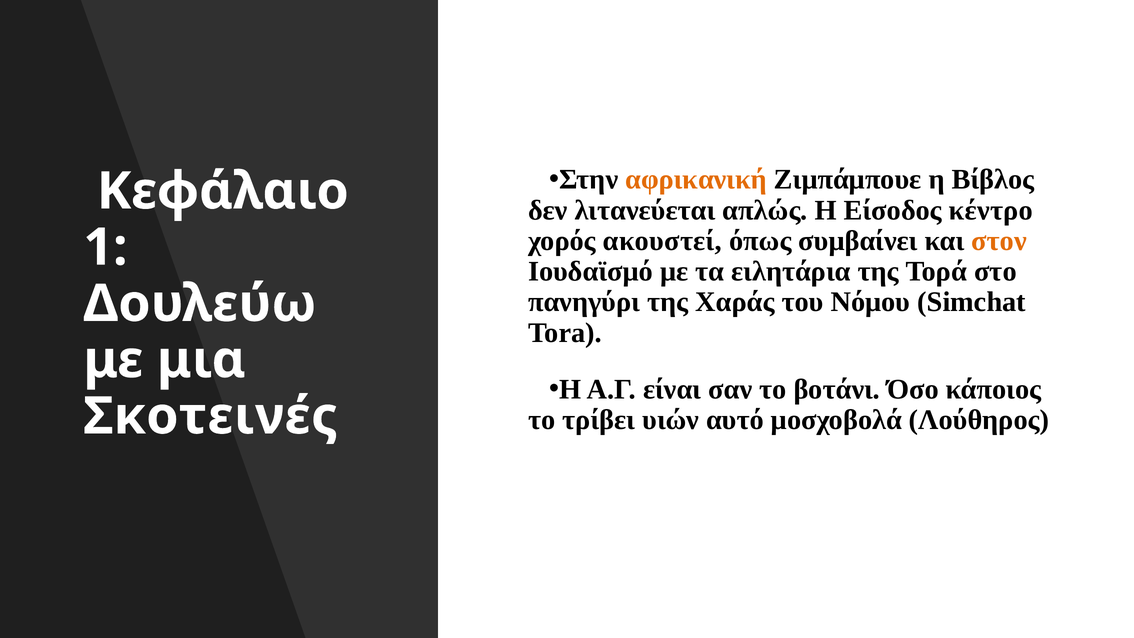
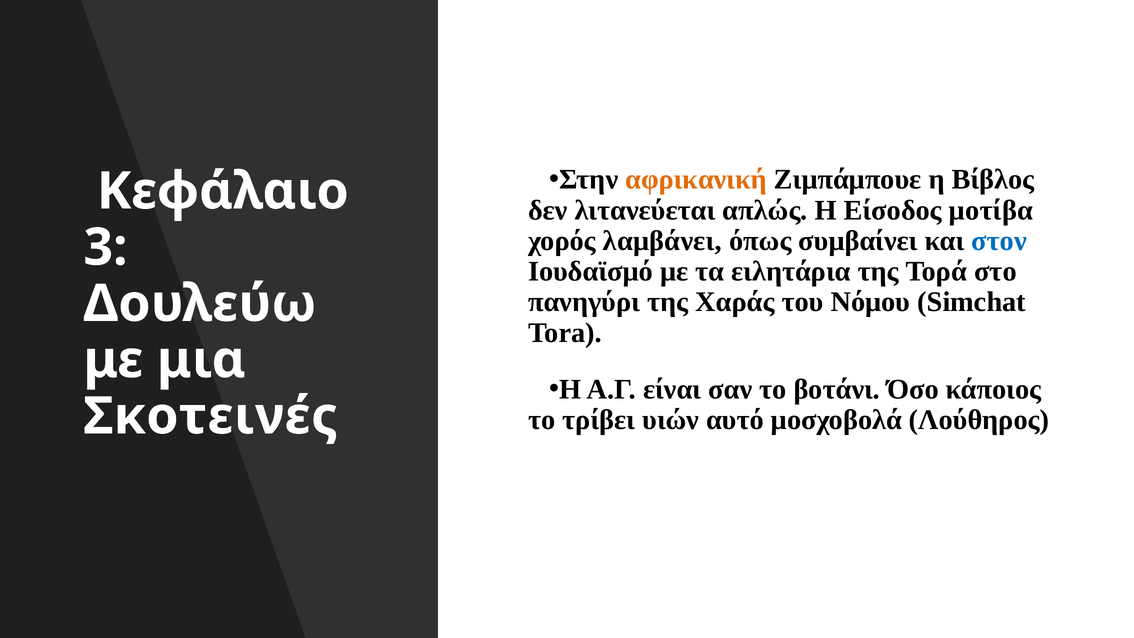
κέντρο: κέντρο -> μοτίβα
ακουστεί: ακουστεί -> λαμβάνει
στον colour: orange -> blue
1: 1 -> 3
